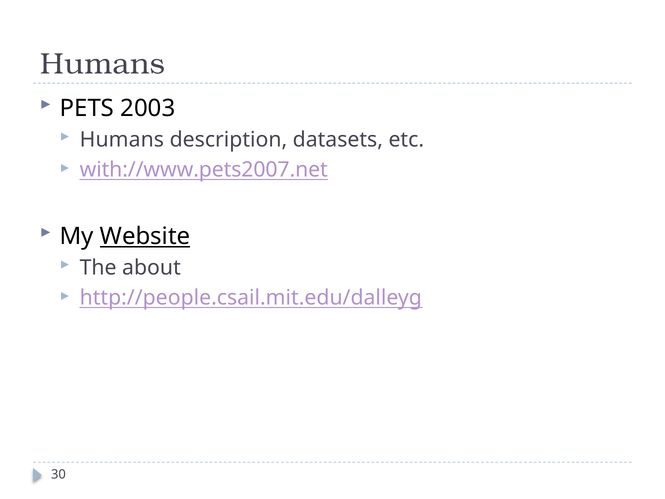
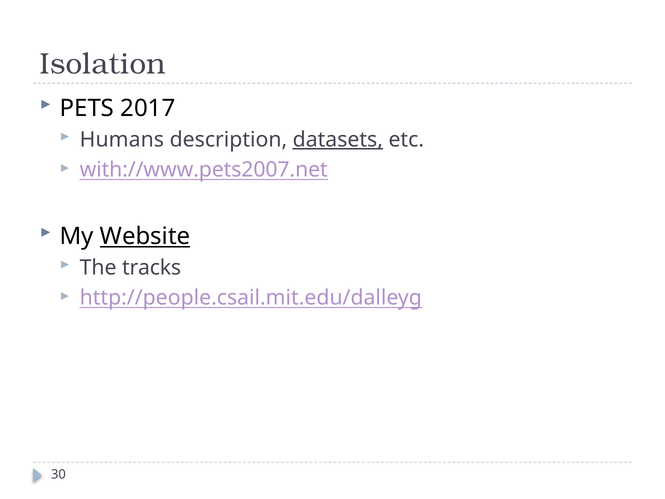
Humans at (103, 64): Humans -> Isolation
2003: 2003 -> 2017
datasets underline: none -> present
about: about -> tracks
